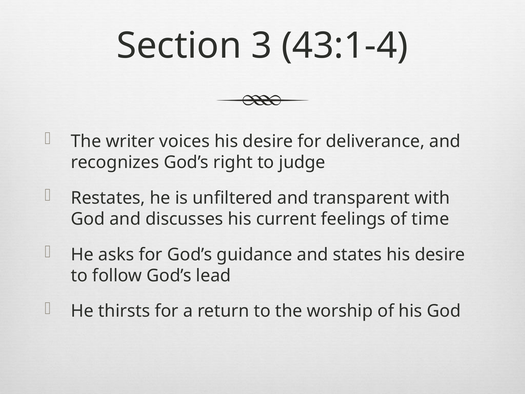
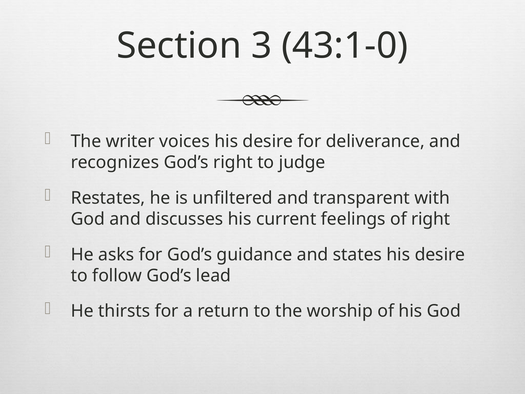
43:1-4: 43:1-4 -> 43:1-0
of time: time -> right
